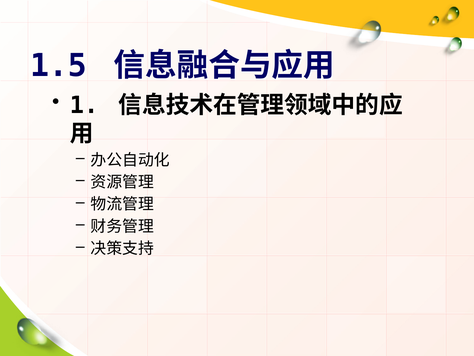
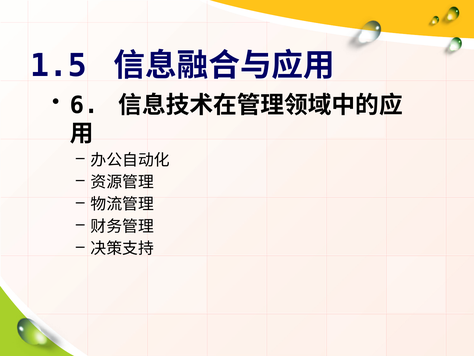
1: 1 -> 6
